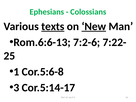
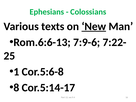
texts underline: present -> none
7:2-6: 7:2-6 -> 7:9-6
3: 3 -> 8
